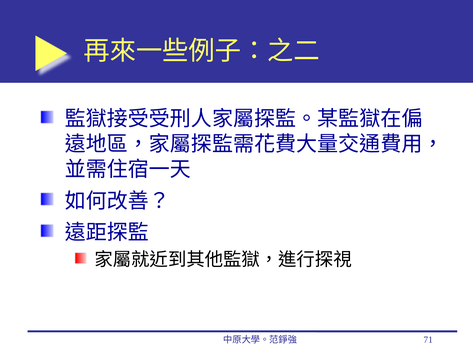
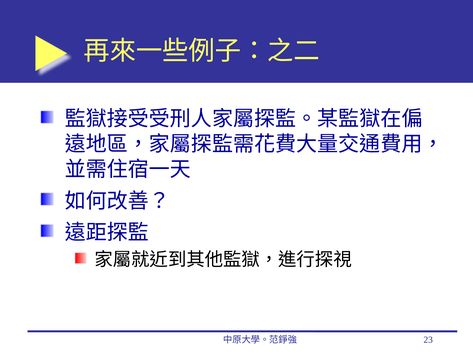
71: 71 -> 23
